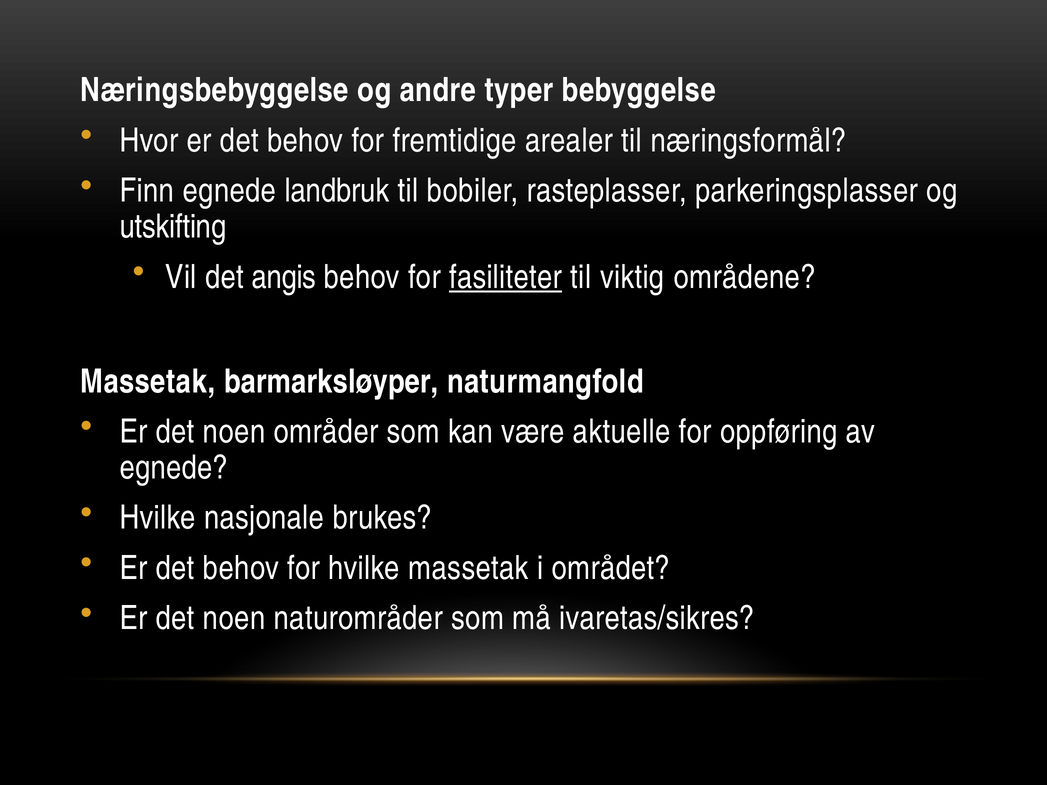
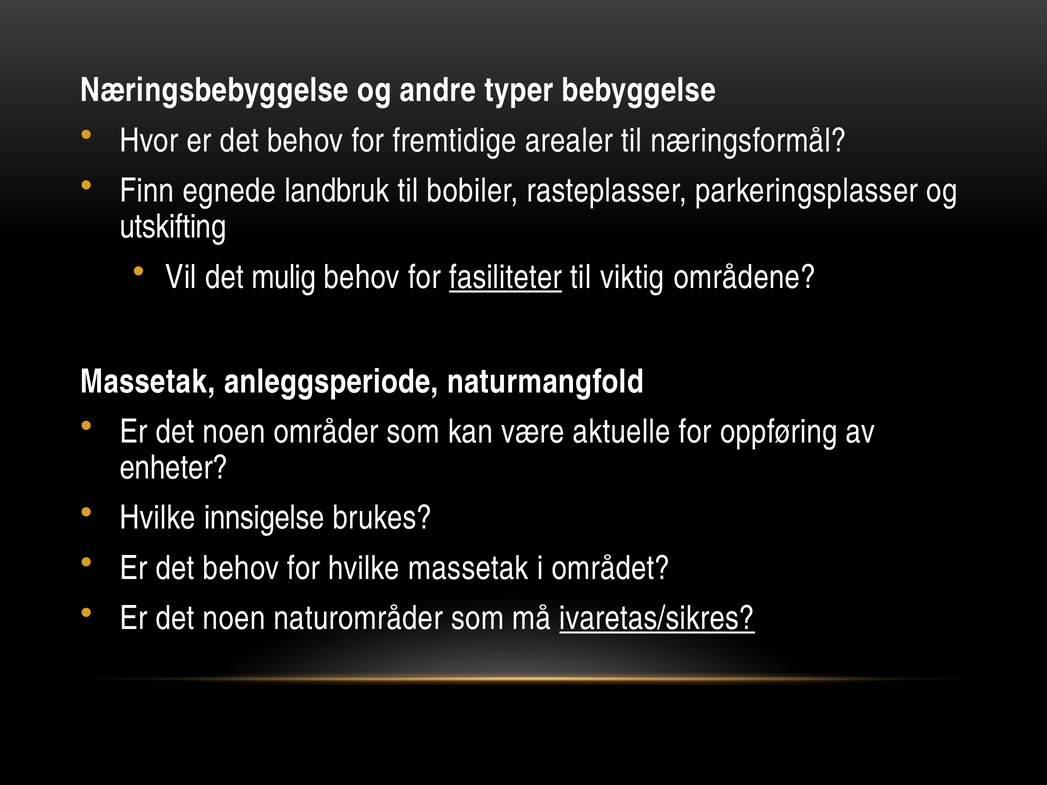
angis: angis -> mulig
barmarksløyper: barmarksløyper -> anleggsperiode
egnede at (174, 468): egnede -> enheter
nasjonale: nasjonale -> innsigelse
ivaretas/sikres underline: none -> present
